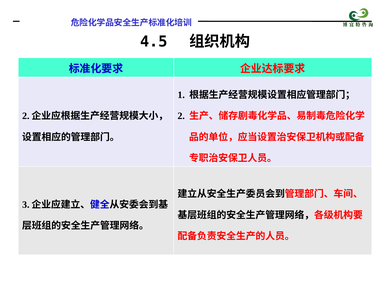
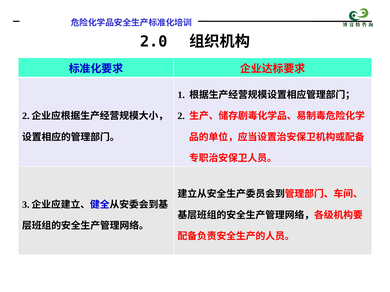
4.5: 4.5 -> 2.0
